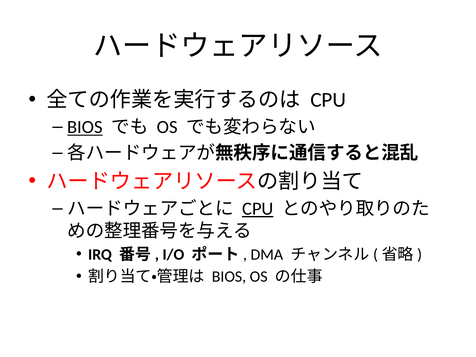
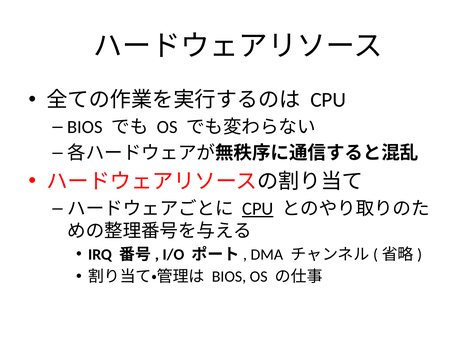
BIOS at (85, 127) underline: present -> none
